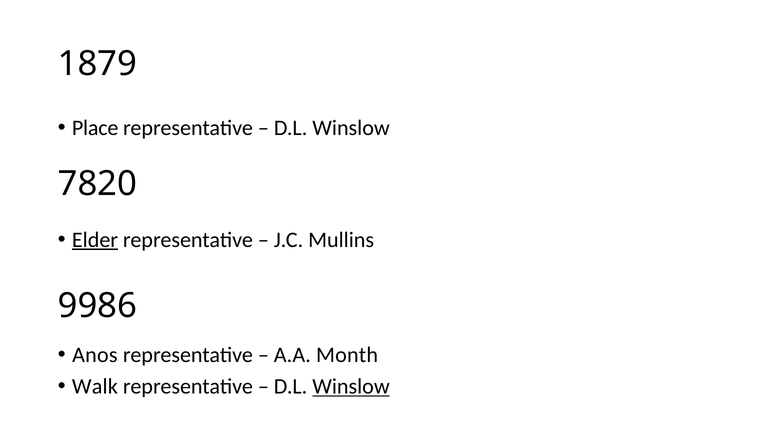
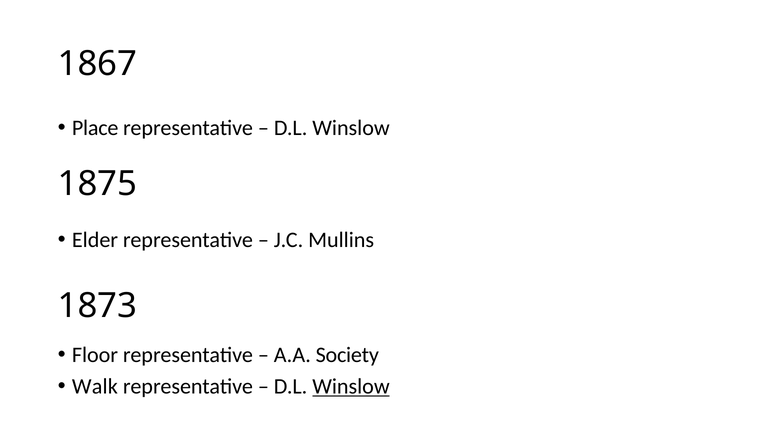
1879: 1879 -> 1867
7820: 7820 -> 1875
Elder underline: present -> none
9986: 9986 -> 1873
Anos: Anos -> Floor
Month: Month -> Society
